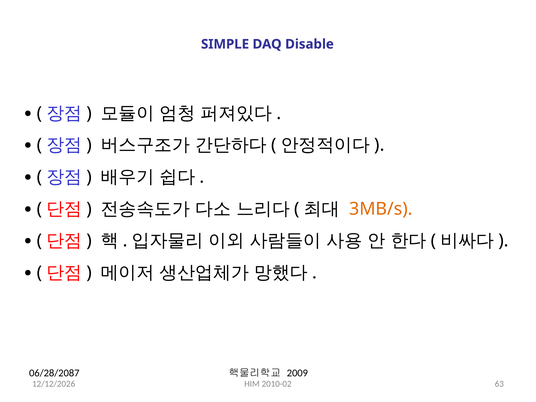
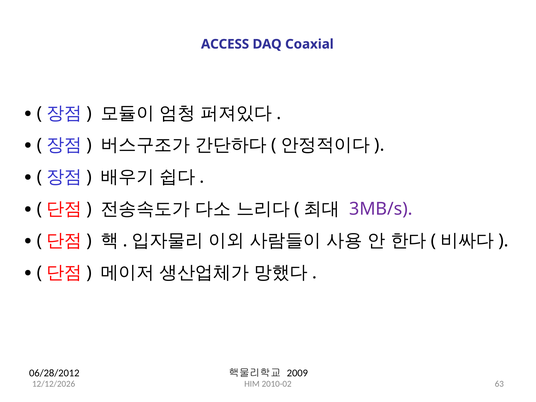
SIMPLE: SIMPLE -> ACCESS
Disable: Disable -> Coaxial
3MB/s colour: orange -> purple
06/28/2087: 06/28/2087 -> 06/28/2012
